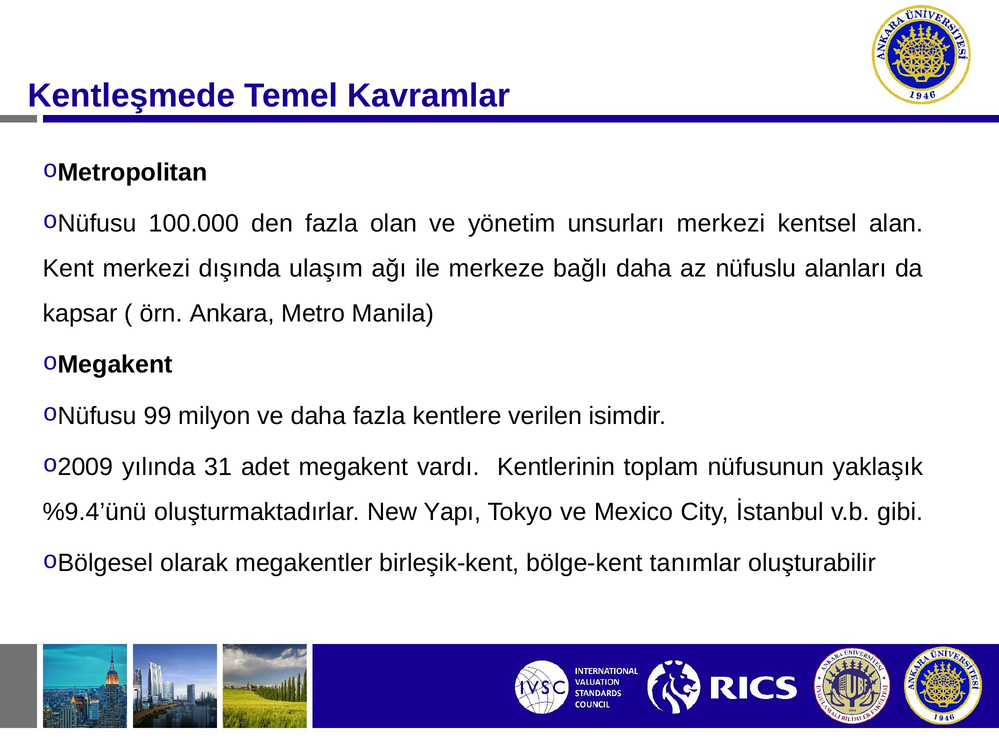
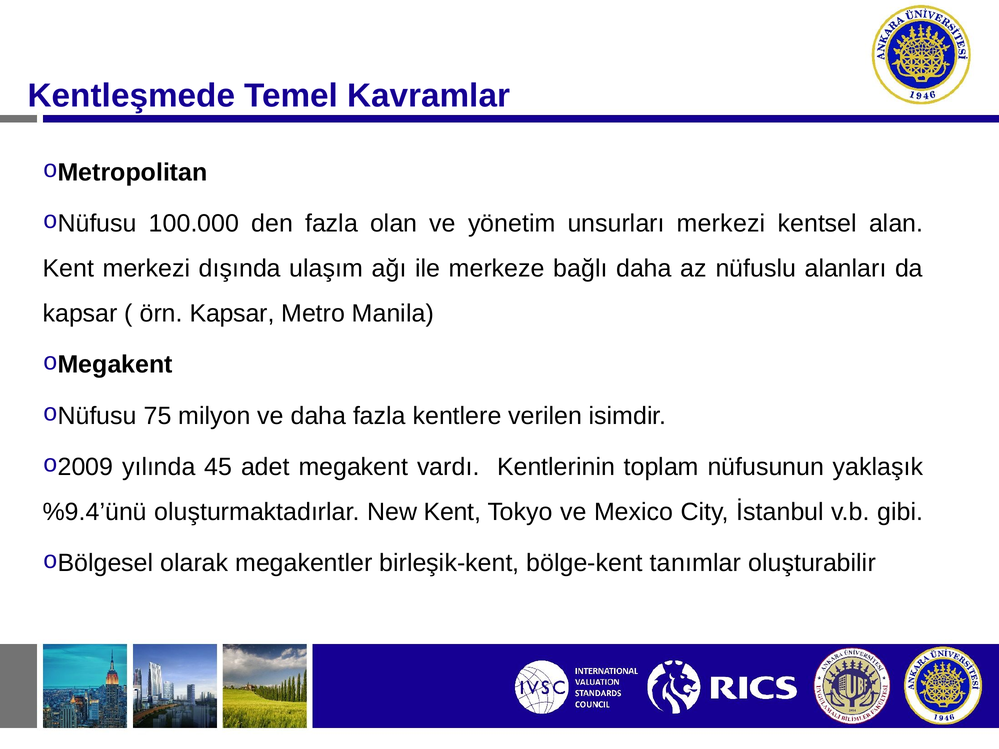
örn Ankara: Ankara -> Kapsar
99: 99 -> 75
31: 31 -> 45
New Yapı: Yapı -> Kent
